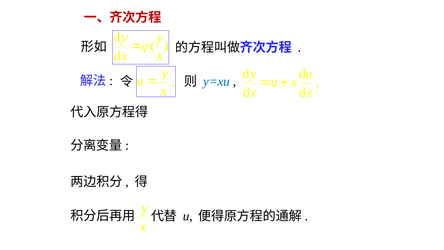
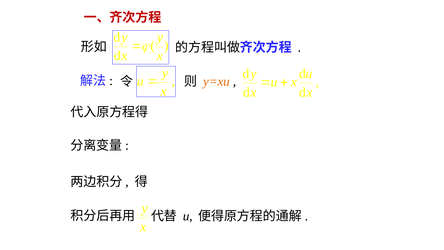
y=xu colour: blue -> orange
